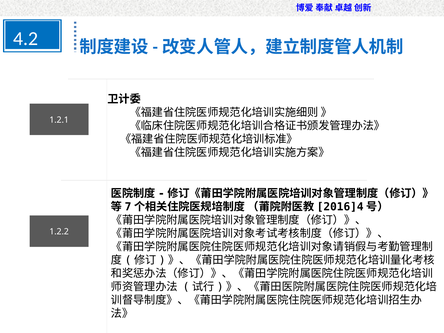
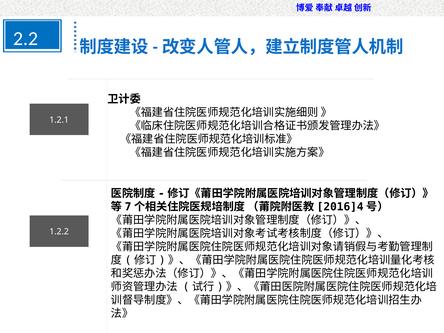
4.2: 4.2 -> 2.2
